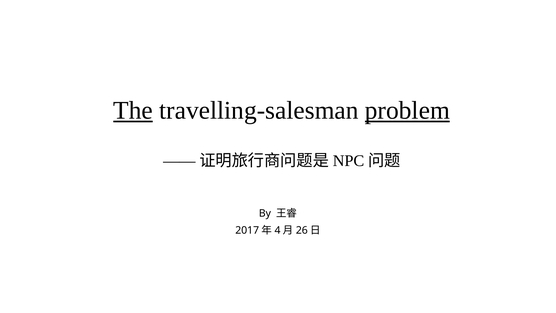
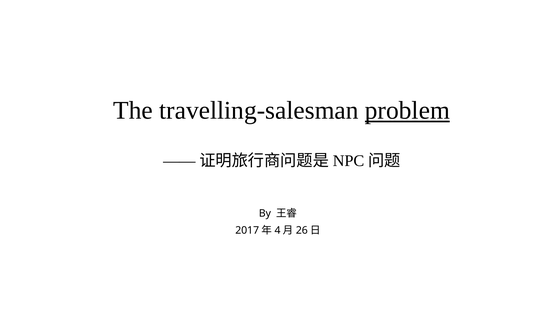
The underline: present -> none
